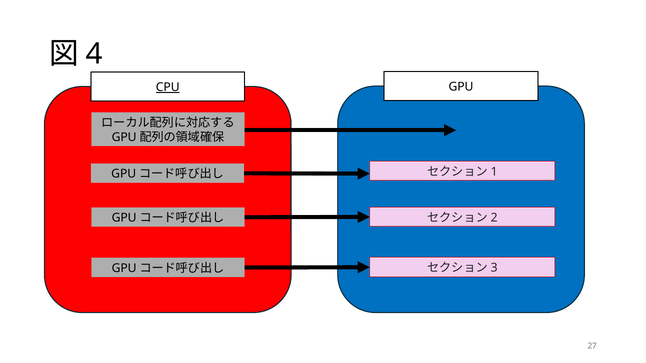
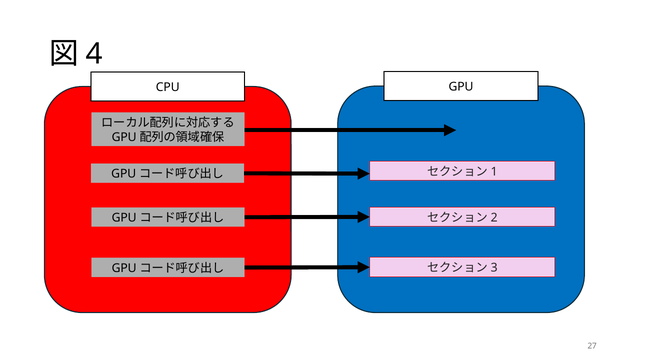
CPU underline: present -> none
